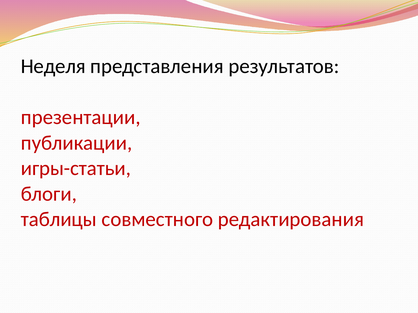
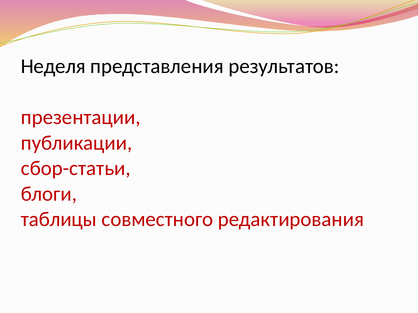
игры-статьи: игры-статьи -> сбор-статьи
